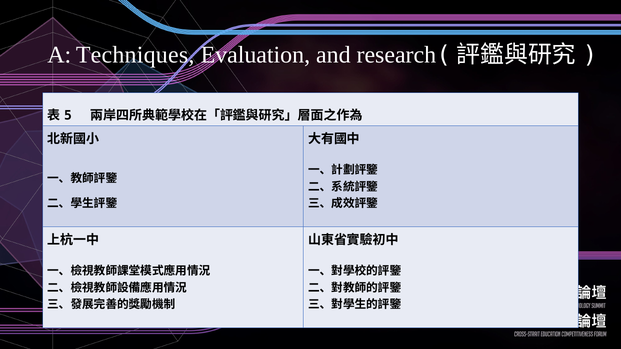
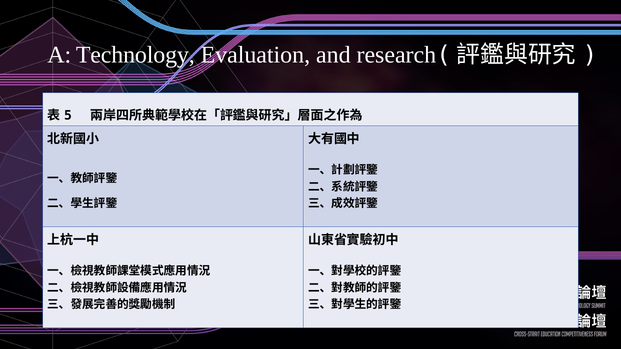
Techniques: Techniques -> Technology
